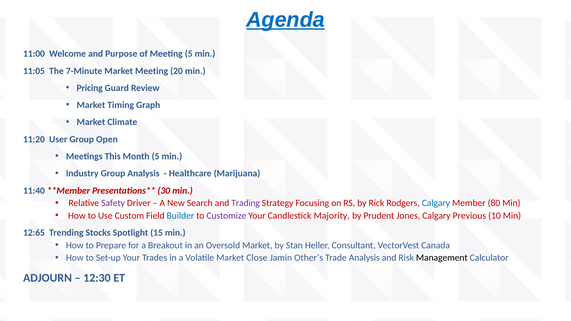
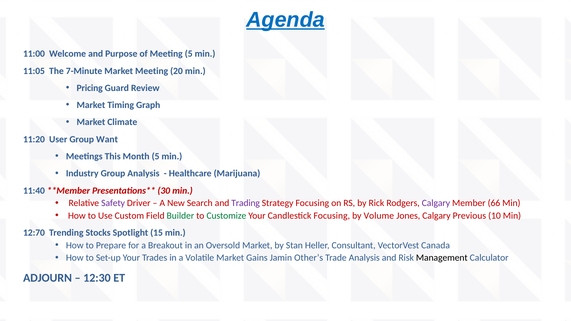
Open: Open -> Want
Calgary at (436, 203) colour: blue -> purple
80: 80 -> 66
Builder colour: blue -> green
Customize colour: purple -> green
Candlestick Majority: Majority -> Focusing
Prudent: Prudent -> Volume
12:65: 12:65 -> 12:70
Close: Close -> Gains
